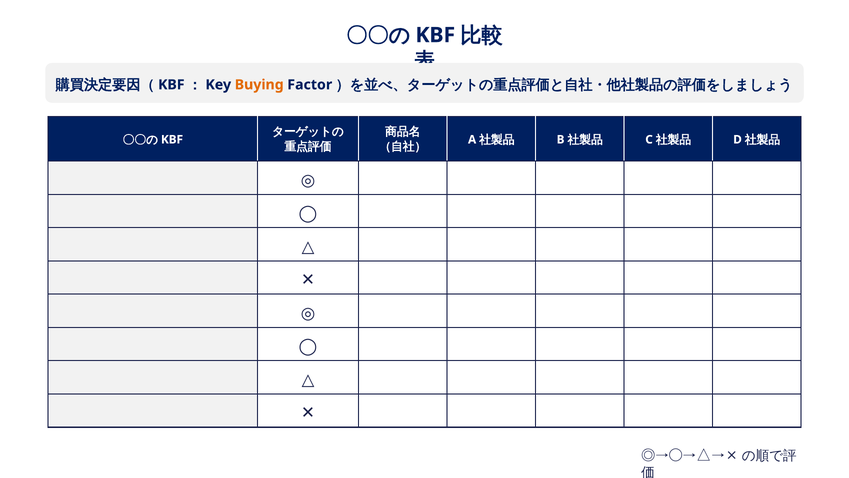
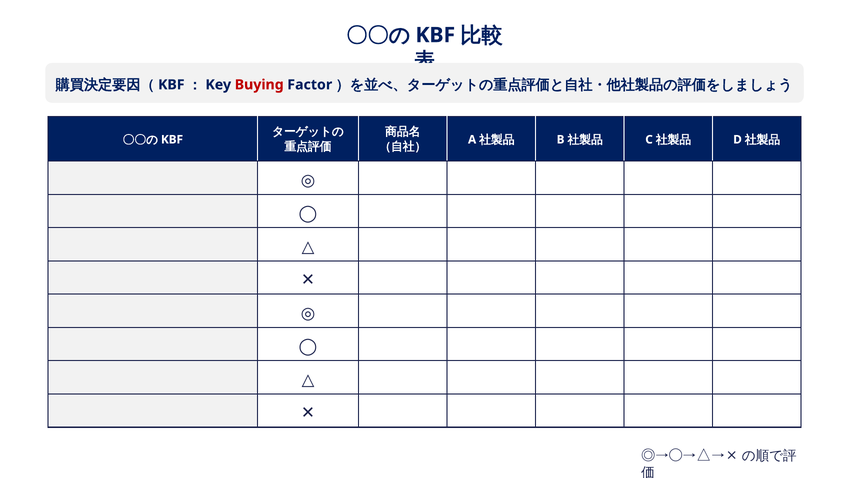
Buying colour: orange -> red
